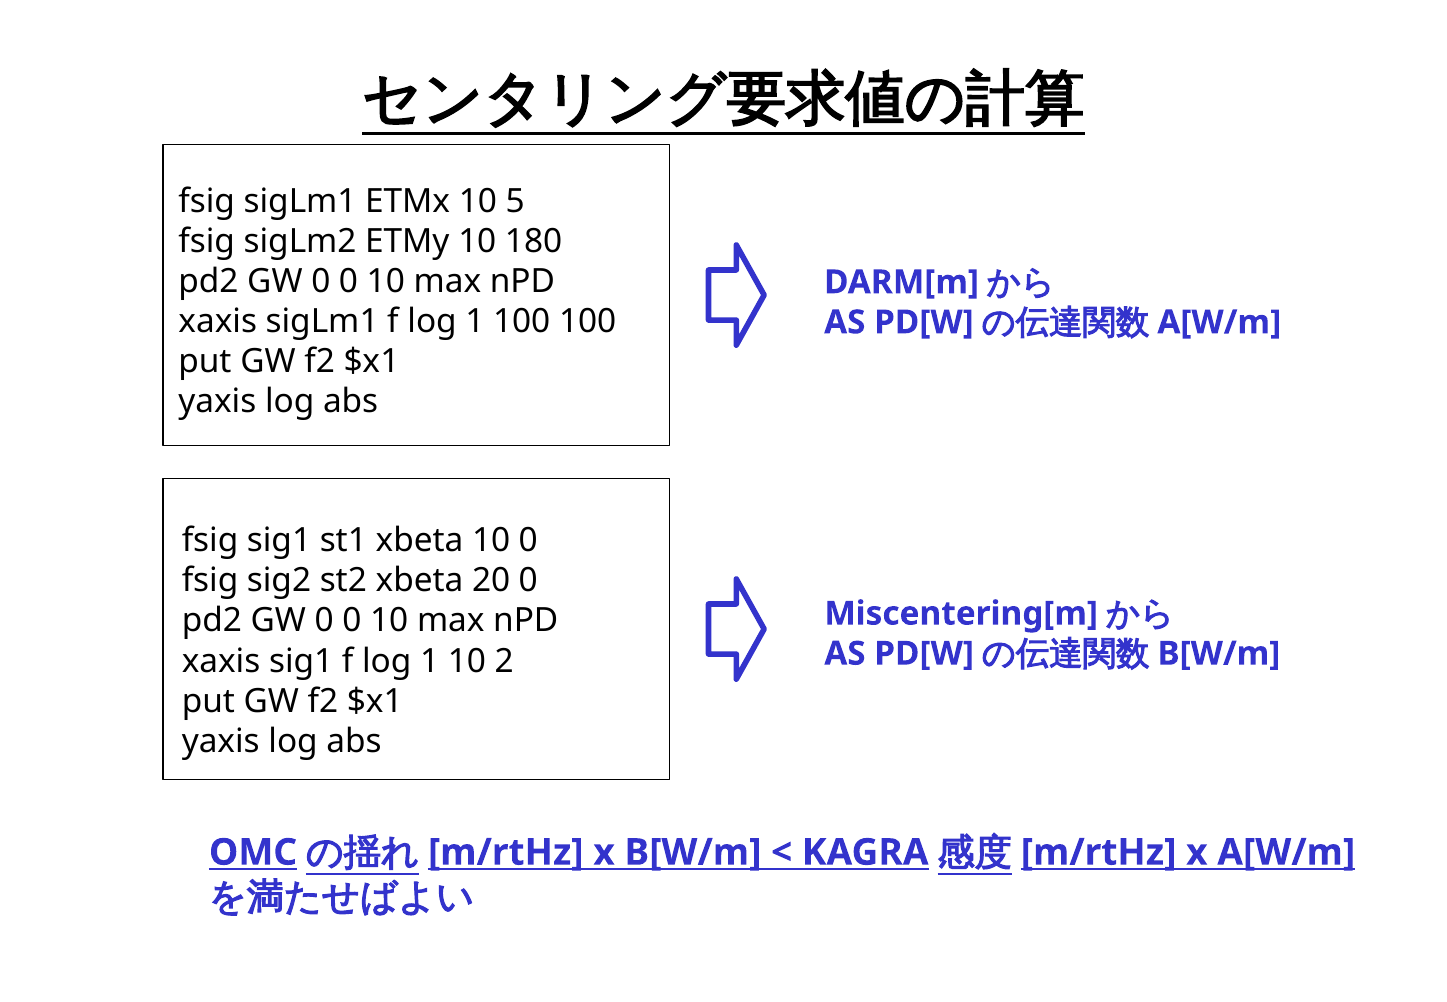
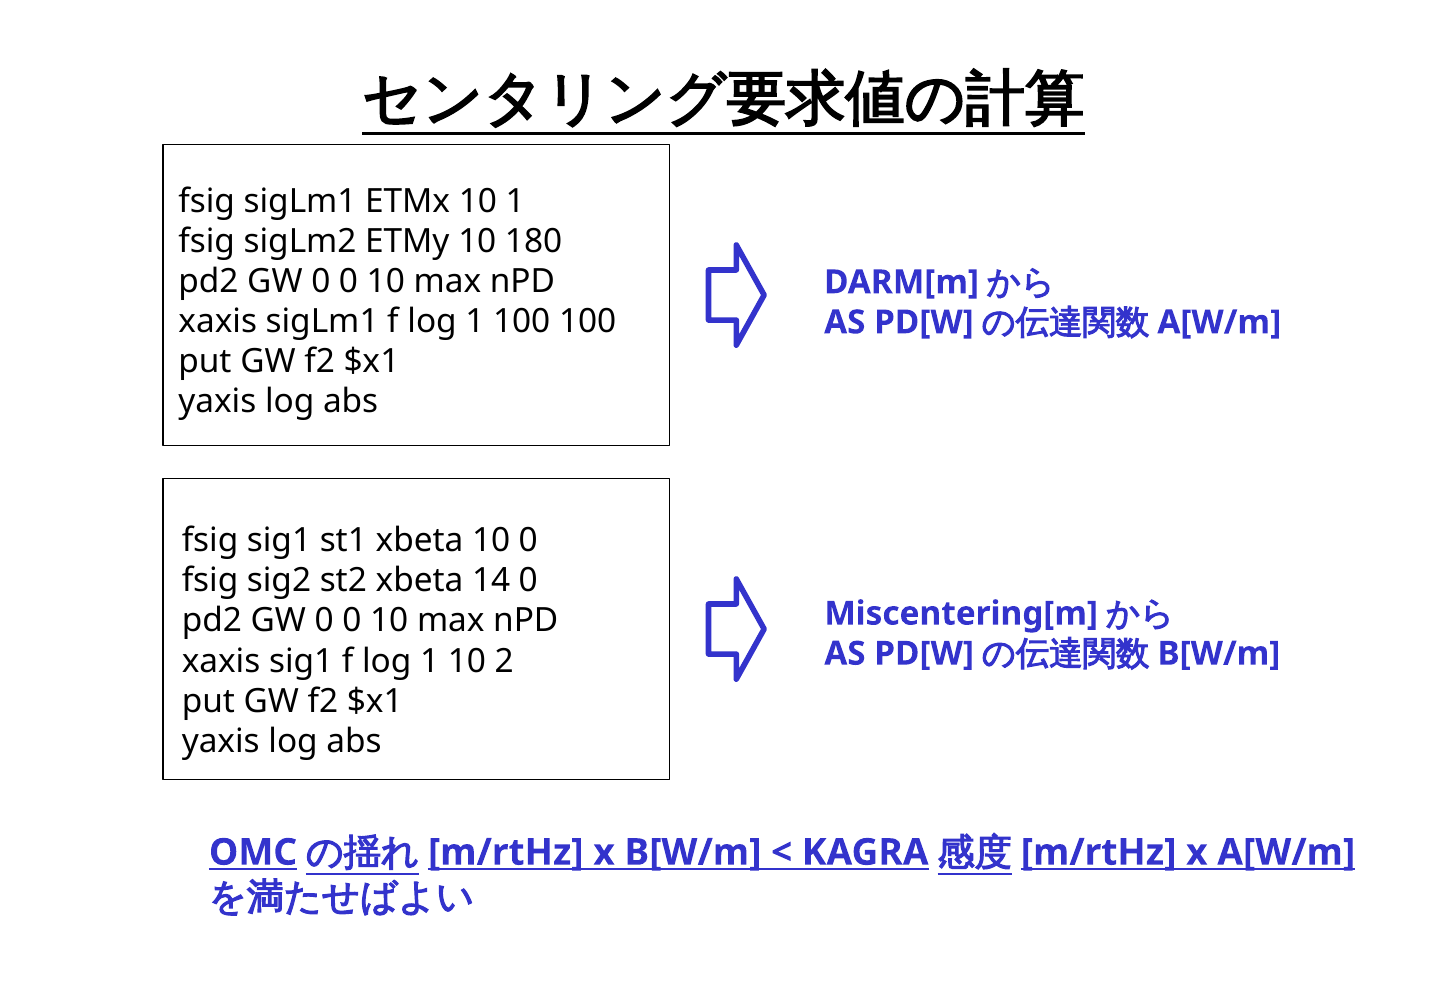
10 5: 5 -> 1
20: 20 -> 14
